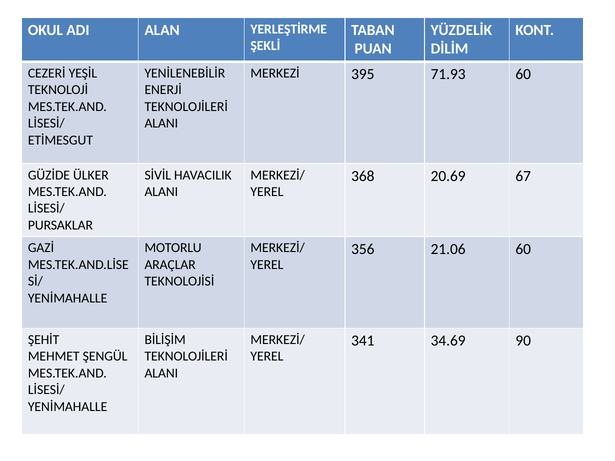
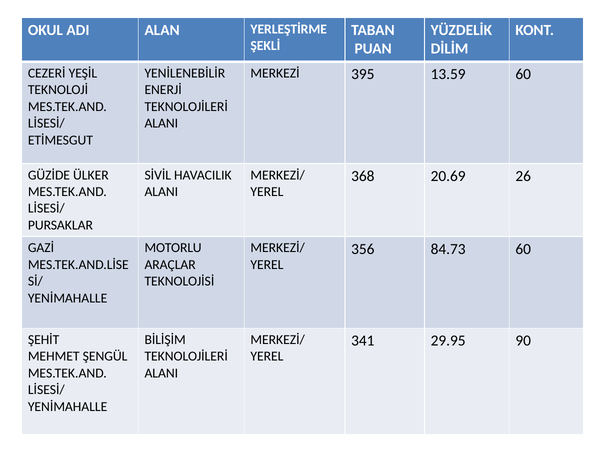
71.93: 71.93 -> 13.59
67: 67 -> 26
21.06: 21.06 -> 84.73
34.69: 34.69 -> 29.95
